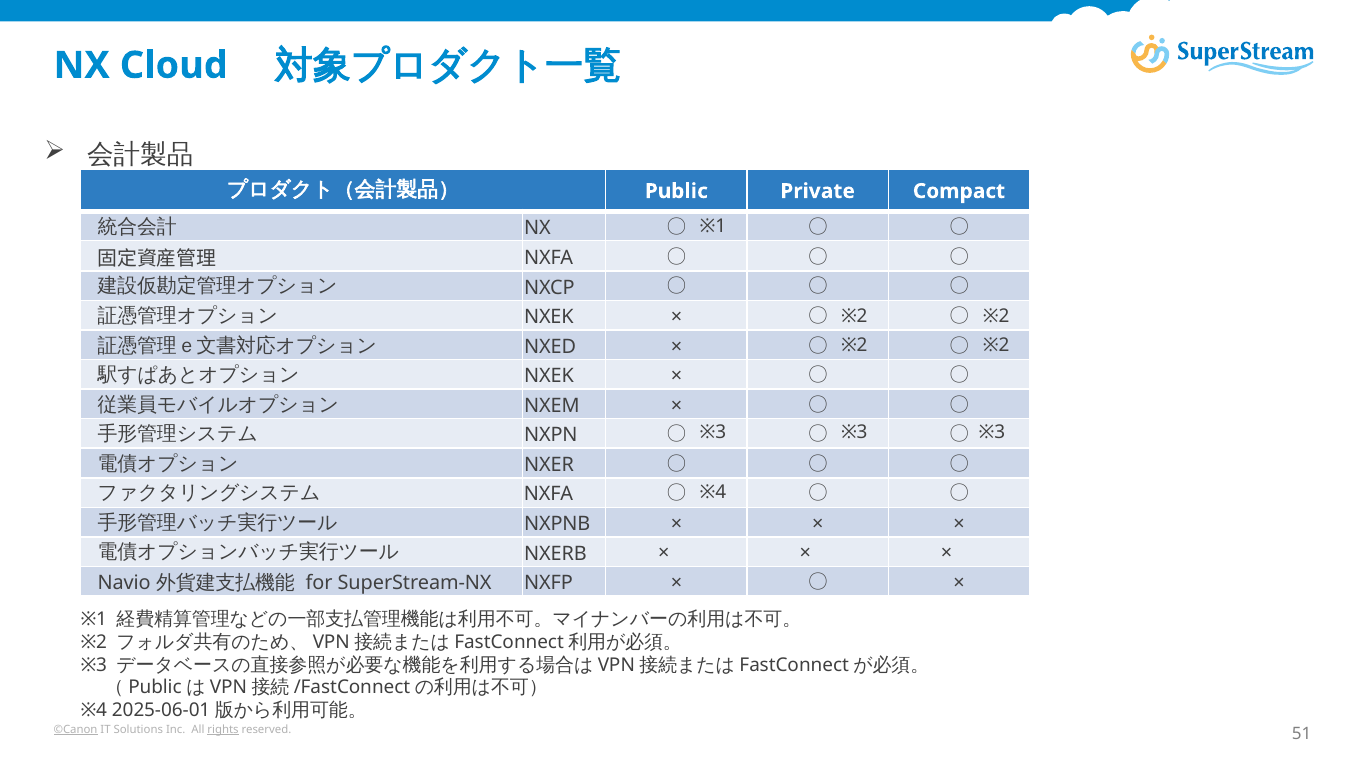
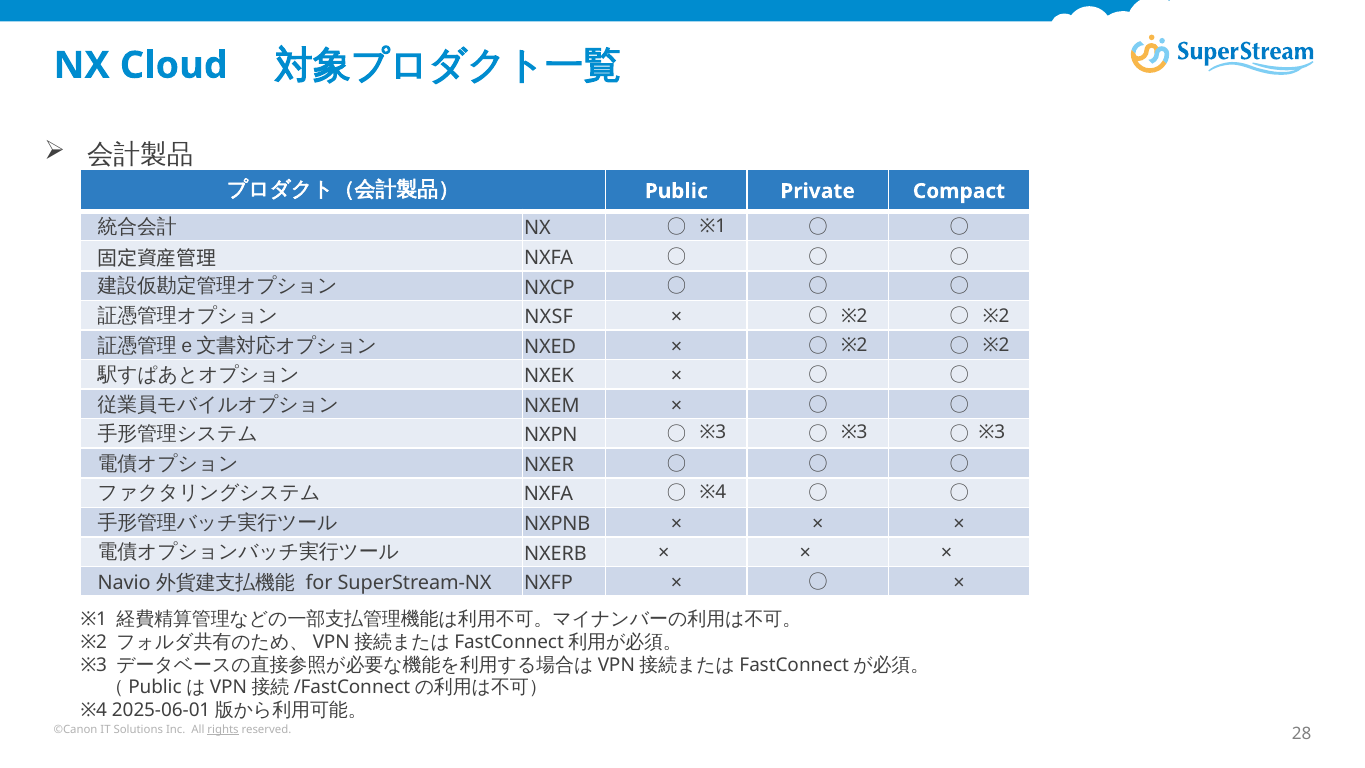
NXEK at (549, 317): NXEK -> NXSF
©Canon underline: present -> none
51: 51 -> 28
